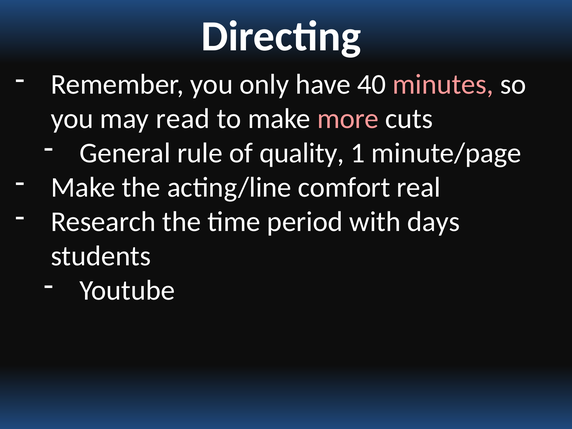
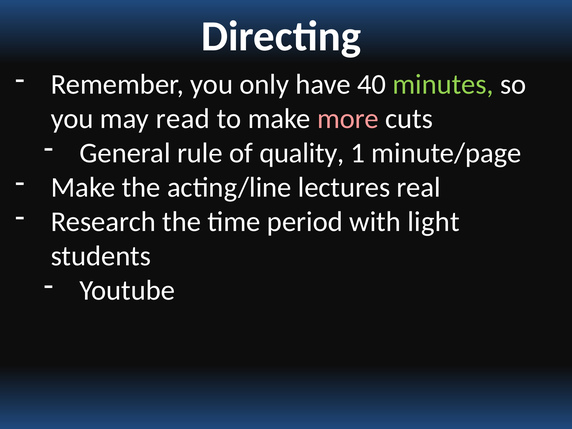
minutes colour: pink -> light green
comfort: comfort -> lectures
days: days -> light
